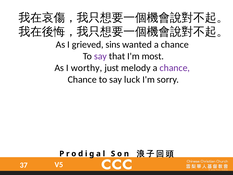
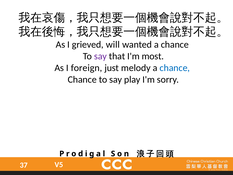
sins: sins -> will
worthy: worthy -> foreign
chance at (175, 68) colour: purple -> blue
luck: luck -> play
